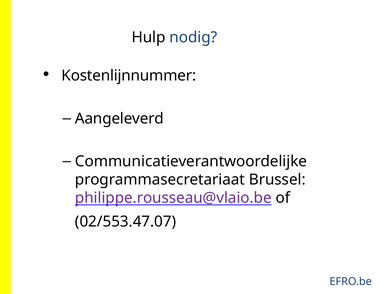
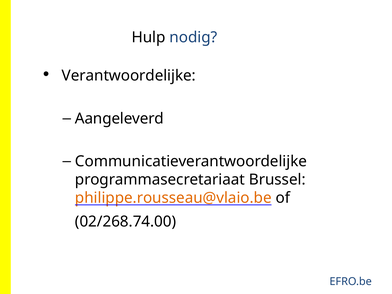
Kostenlijnnummer: Kostenlijnnummer -> Verantwoordelijke
philippe.rousseau@vlaio.be colour: purple -> orange
02/553.47.07: 02/553.47.07 -> 02/268.74.00
